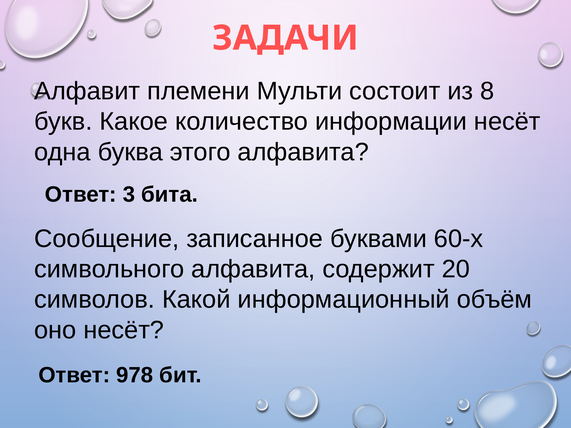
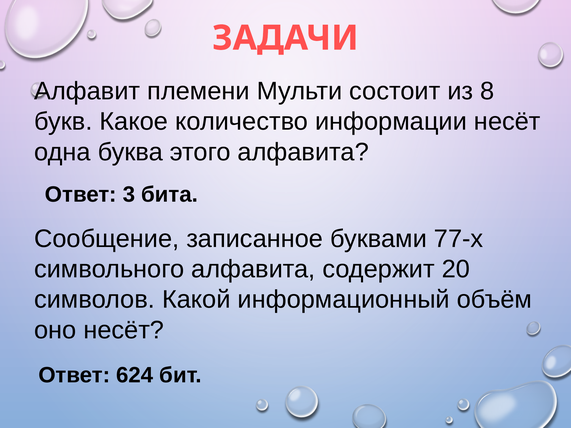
60-х: 60-х -> 77-х
978: 978 -> 624
